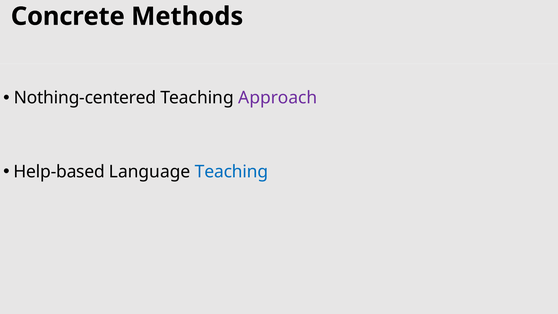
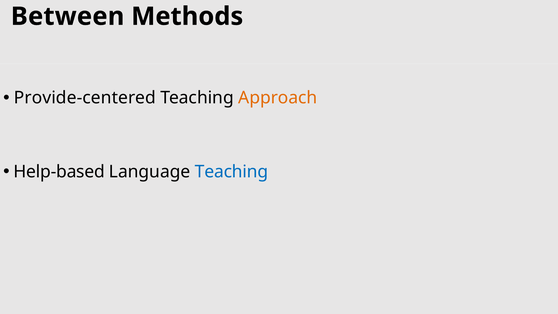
Concrete: Concrete -> Between
Nothing-centered: Nothing-centered -> Provide-centered
Approach colour: purple -> orange
